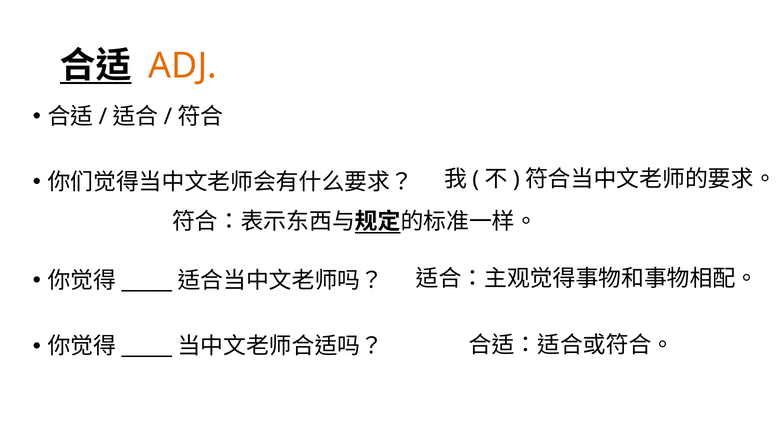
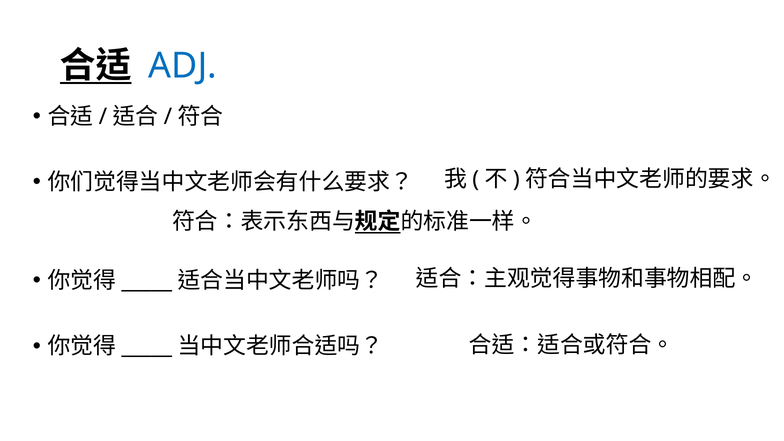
ADJ colour: orange -> blue
